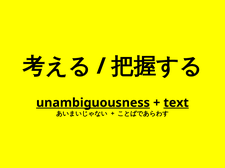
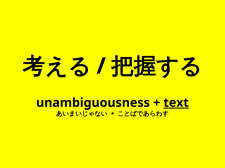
unambiguousness underline: present -> none
